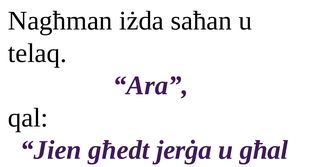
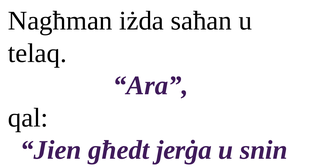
għal: għal -> snin
